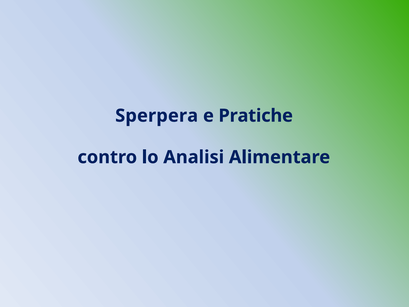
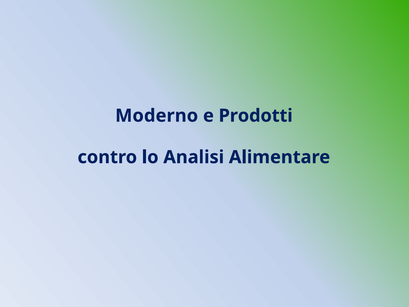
Sperpera: Sperpera -> Moderno
Pratiche: Pratiche -> Prodotti
